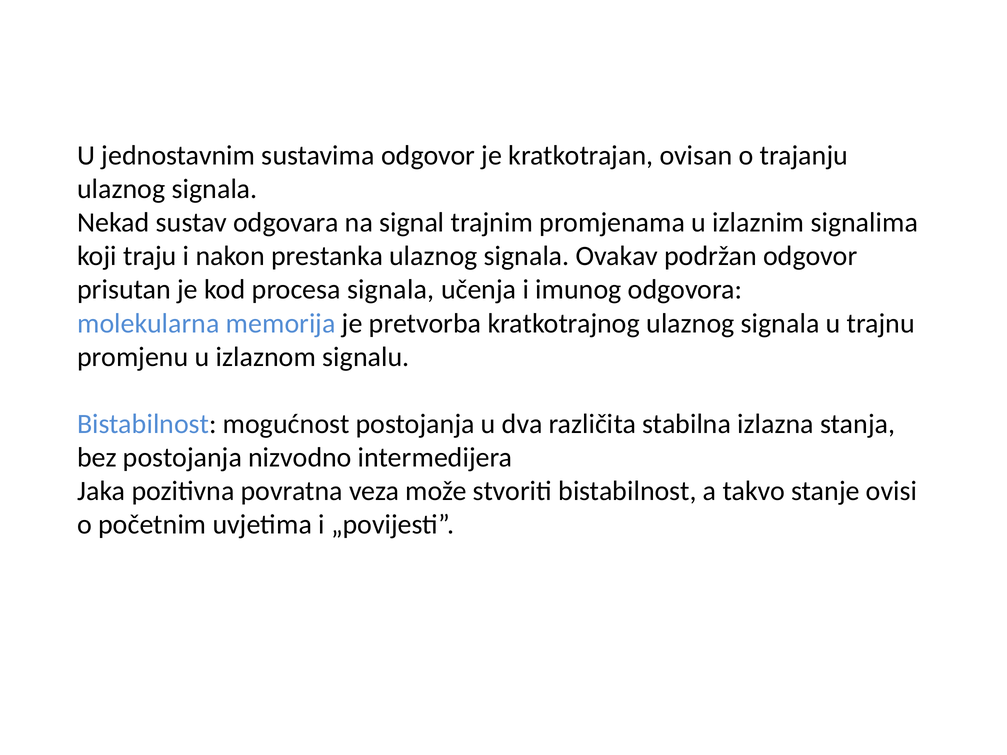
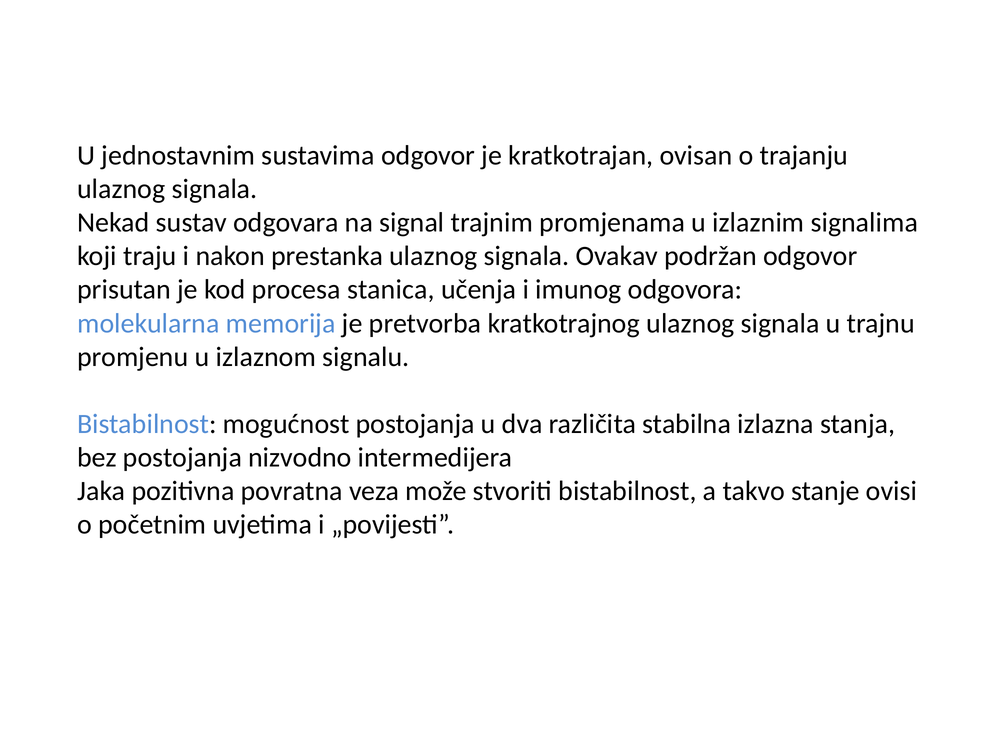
procesa signala: signala -> stanica
